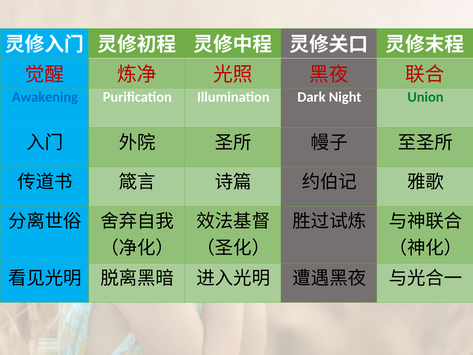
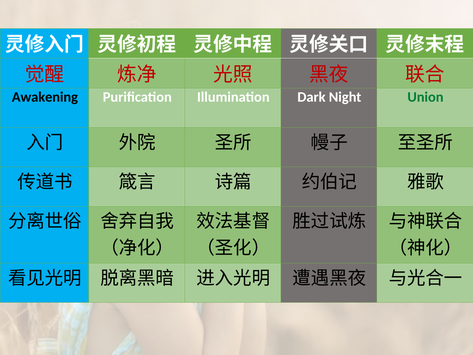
Awakening colour: blue -> black
